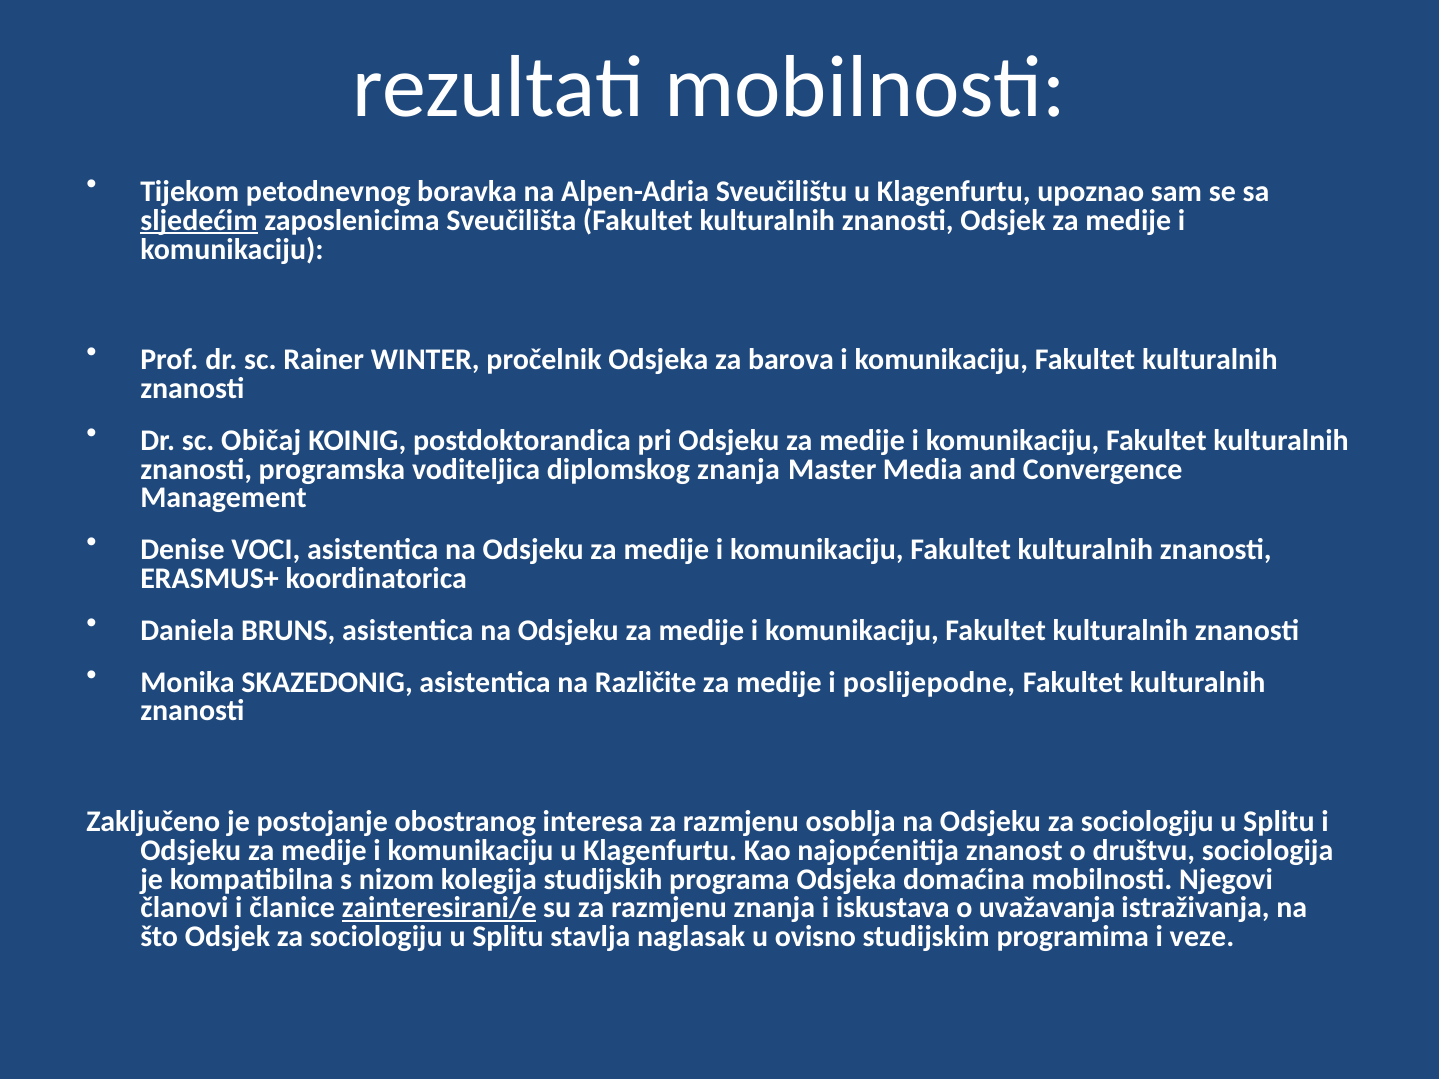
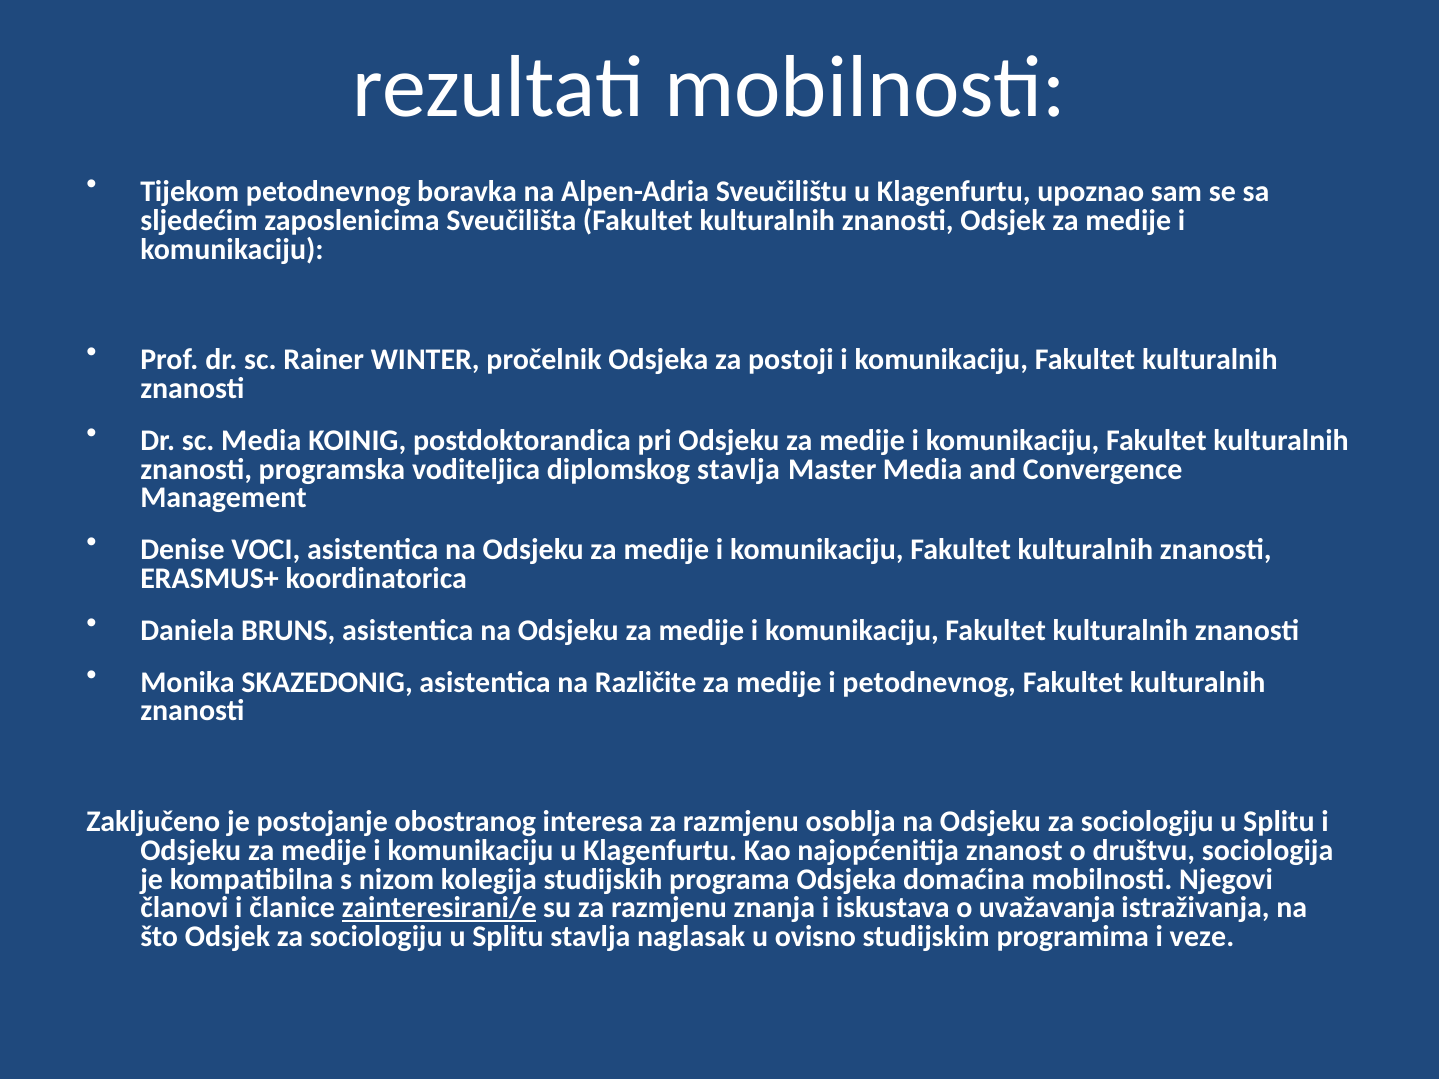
sljedećim underline: present -> none
barova: barova -> postoji
sc Običaj: Običaj -> Media
diplomskog znanja: znanja -> stavlja
i poslijepodne: poslijepodne -> petodnevnog
